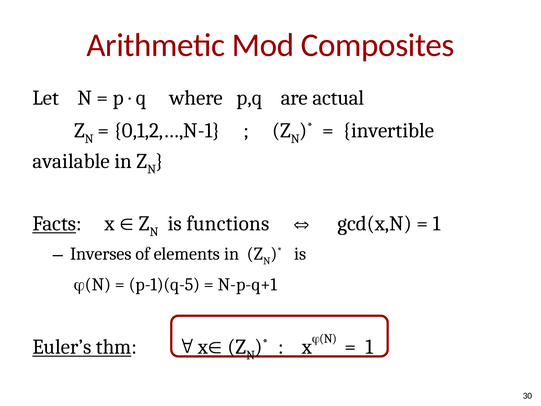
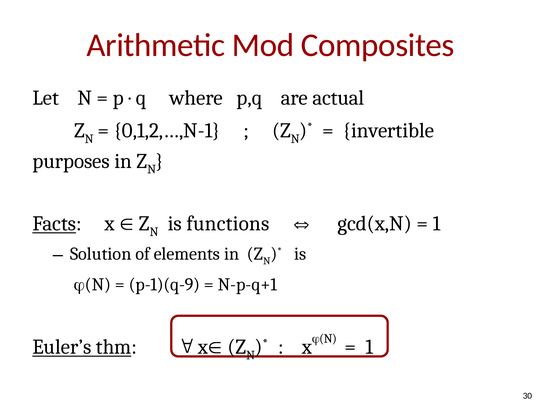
available: available -> purposes
Inverses: Inverses -> Solution
p-1)(q-5: p-1)(q-5 -> p-1)(q-9
